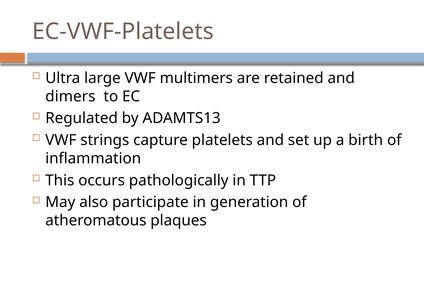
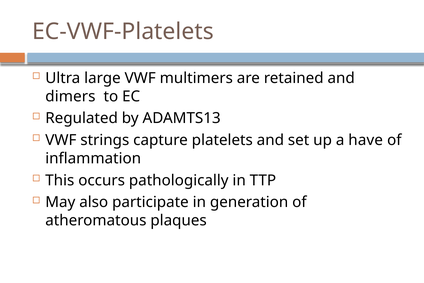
birth: birth -> have
